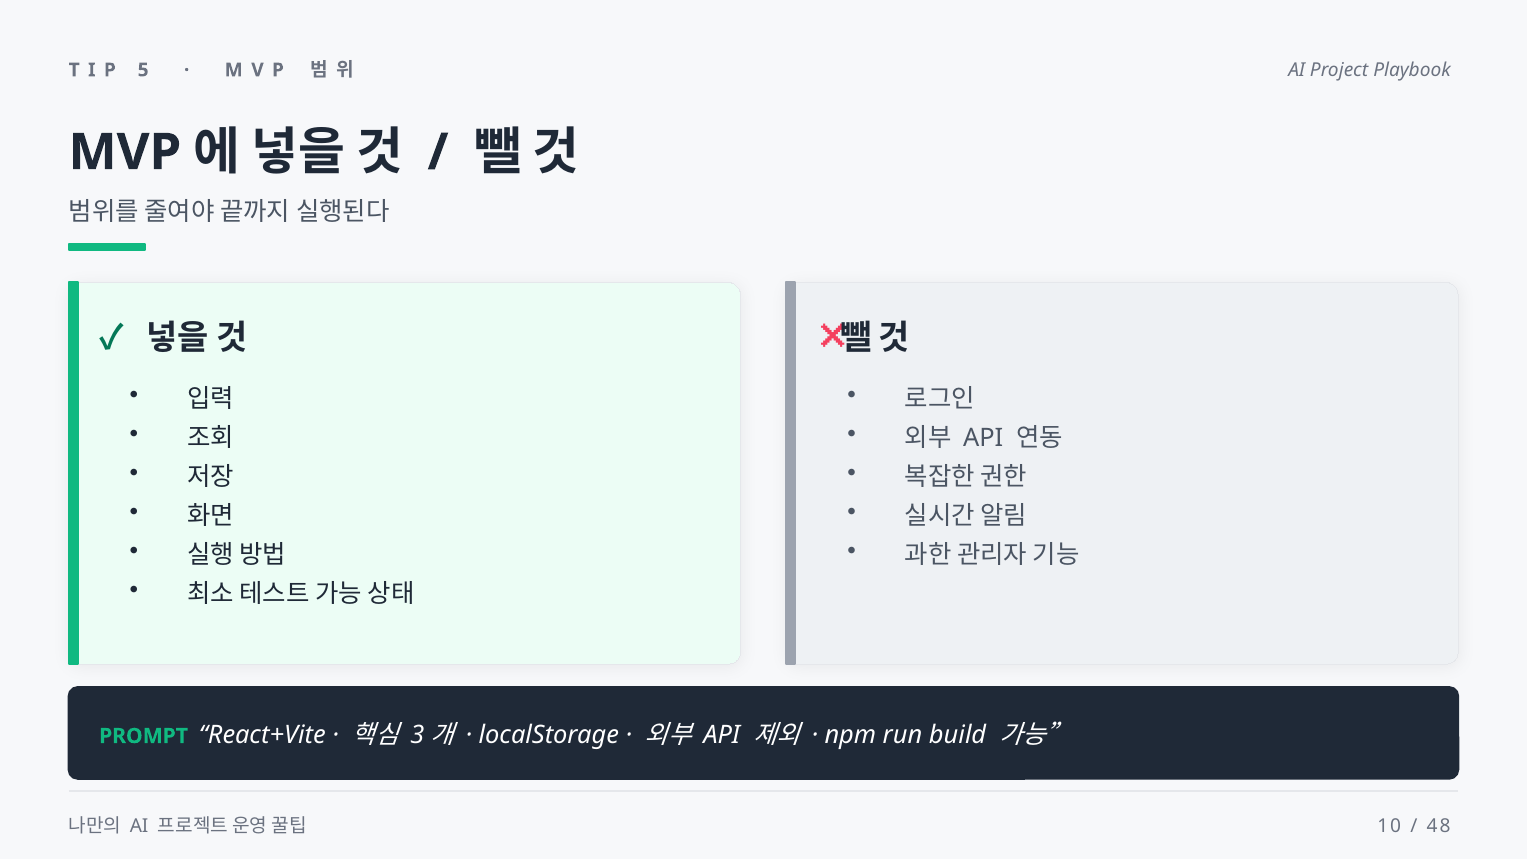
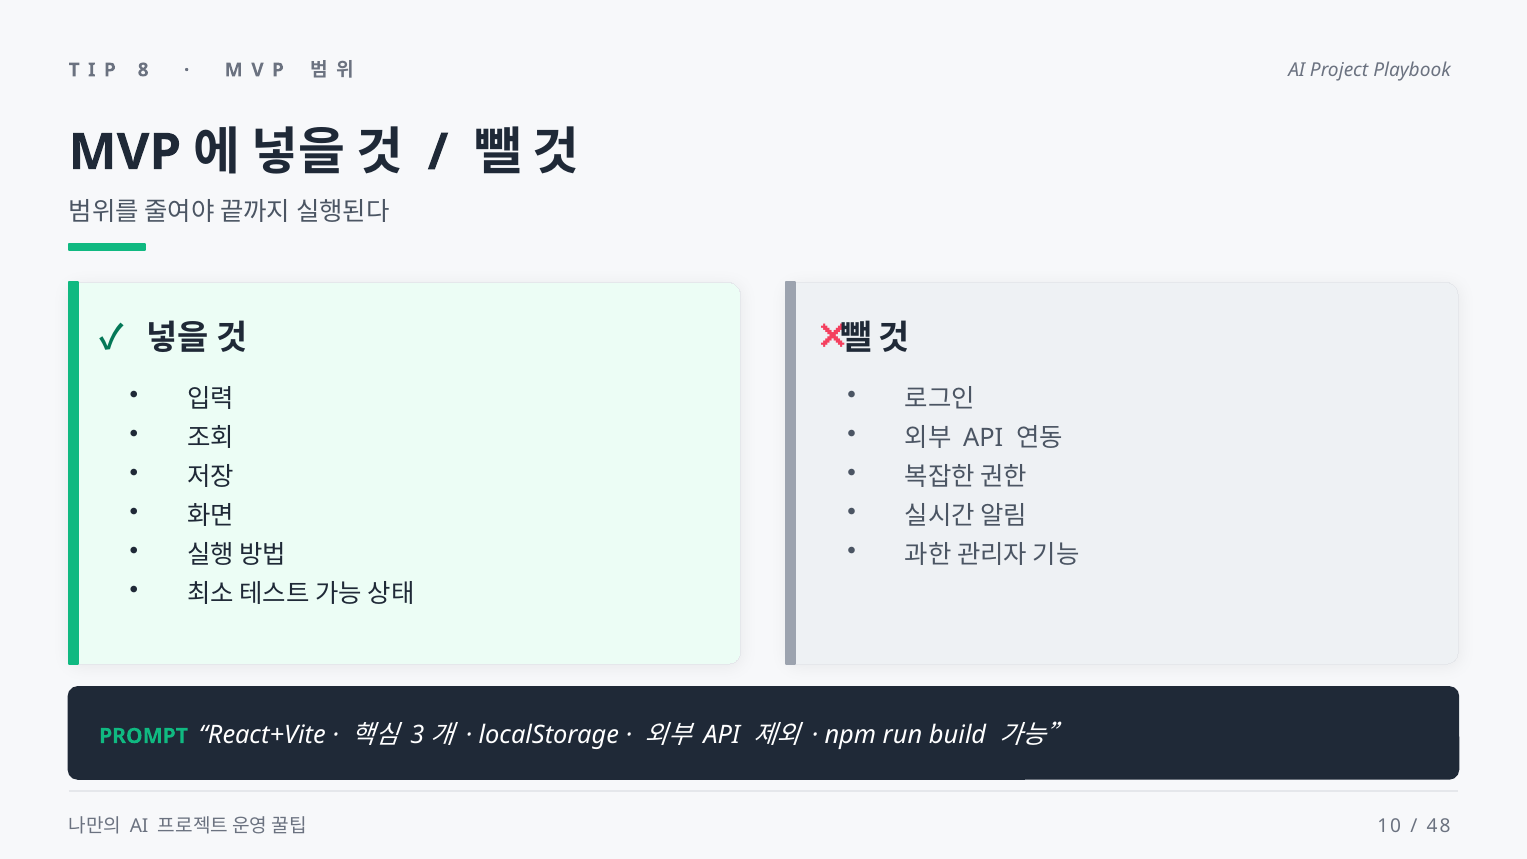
5: 5 -> 8
